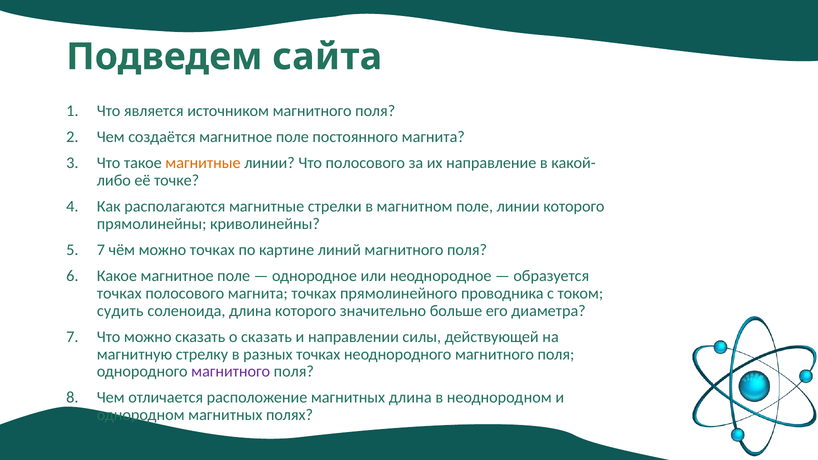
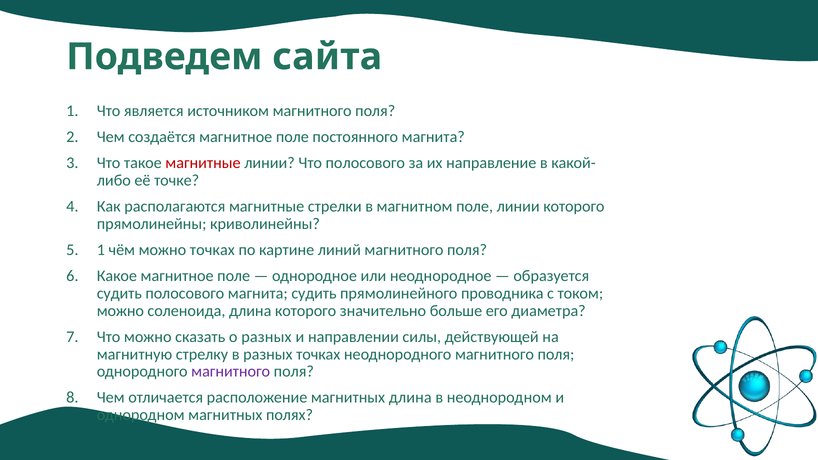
магнитные at (203, 163) colour: orange -> red
7 at (101, 250): 7 -> 1
точках at (119, 293): точках -> судить
магнита точках: точках -> судить
судить at (120, 311): судить -> можно
о сказать: сказать -> разных
